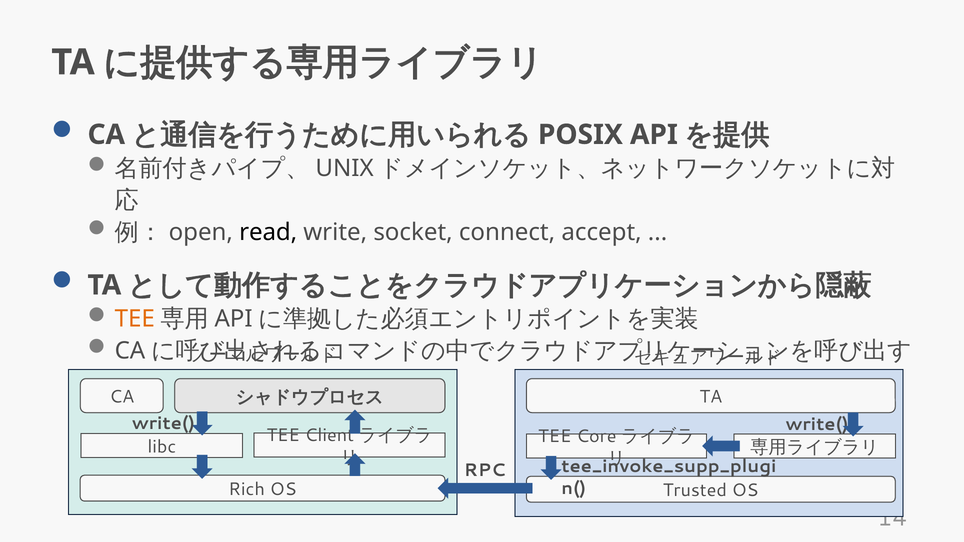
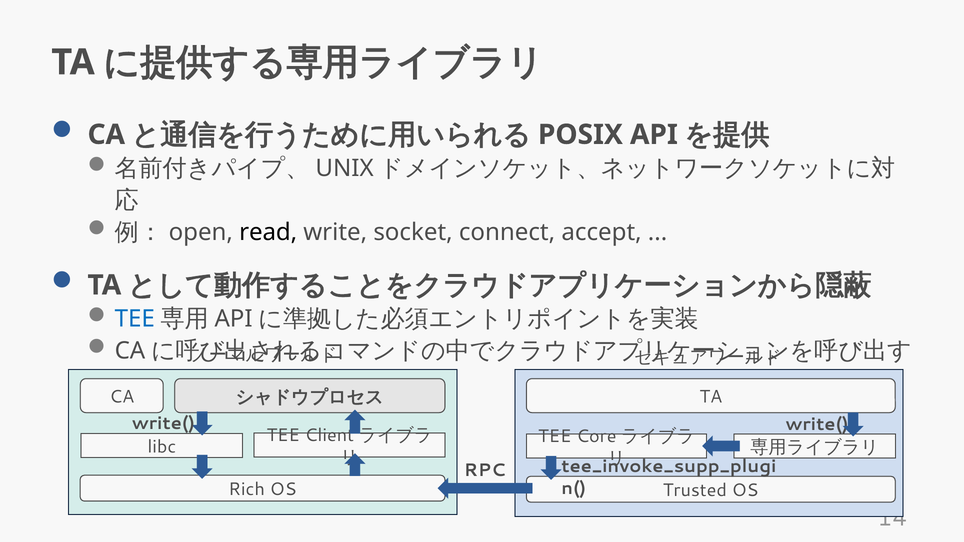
TEE at (135, 319) colour: orange -> blue
